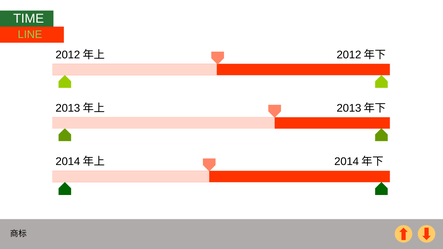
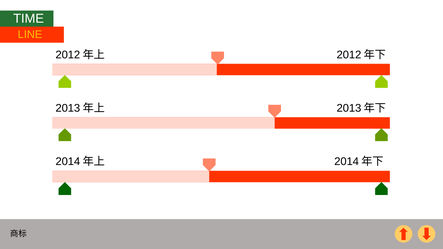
LINE colour: light green -> yellow
